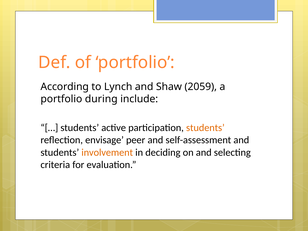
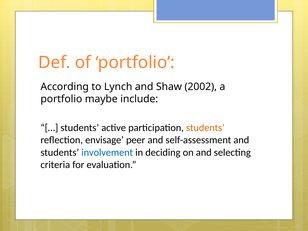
2059: 2059 -> 2002
during: during -> maybe
involvement colour: orange -> blue
